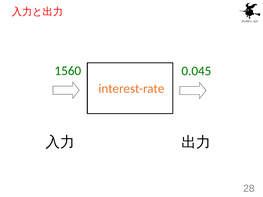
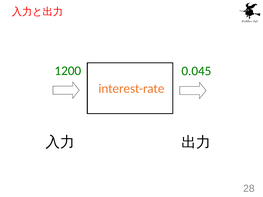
1560: 1560 -> 1200
